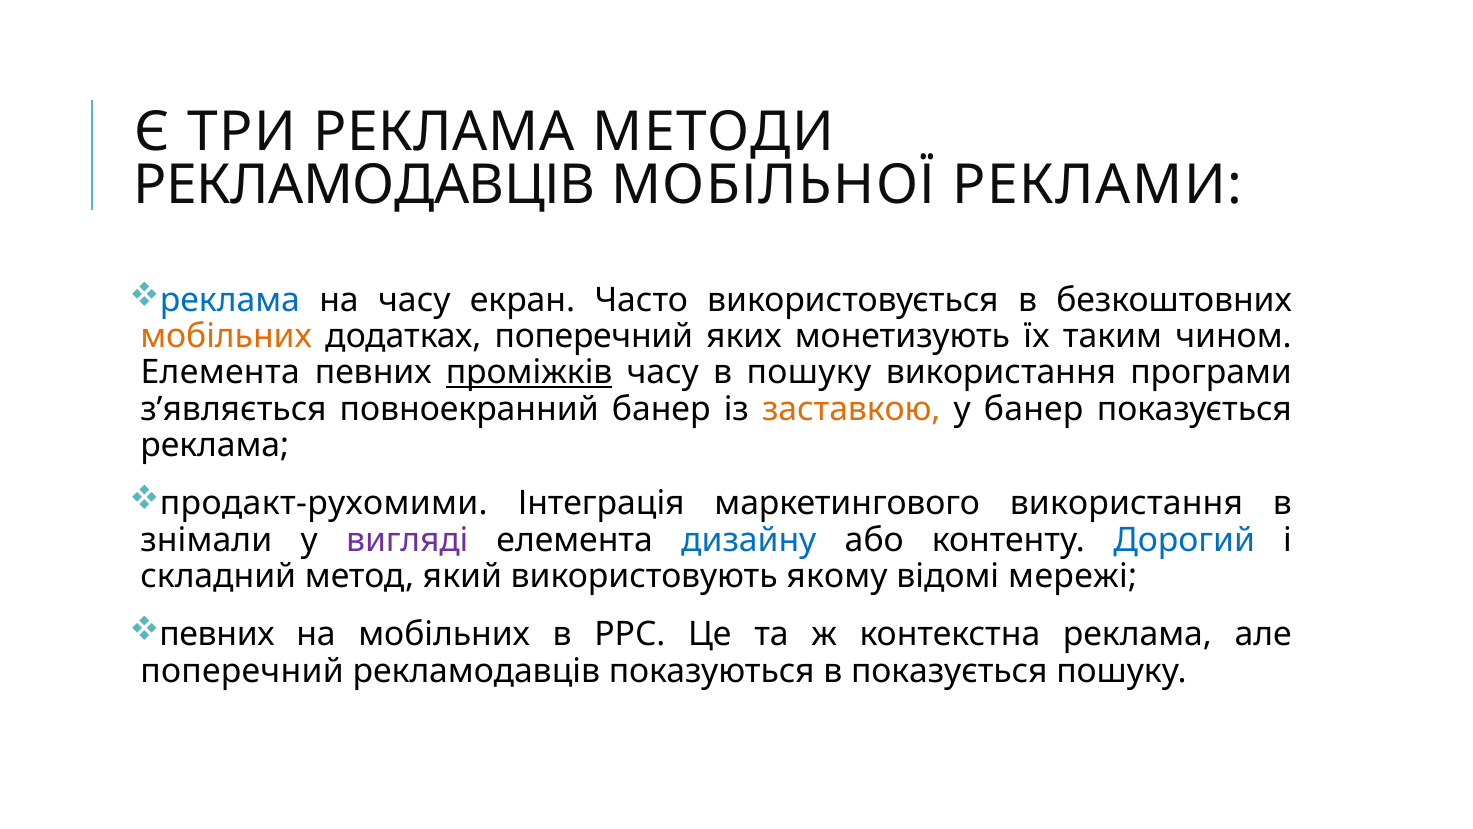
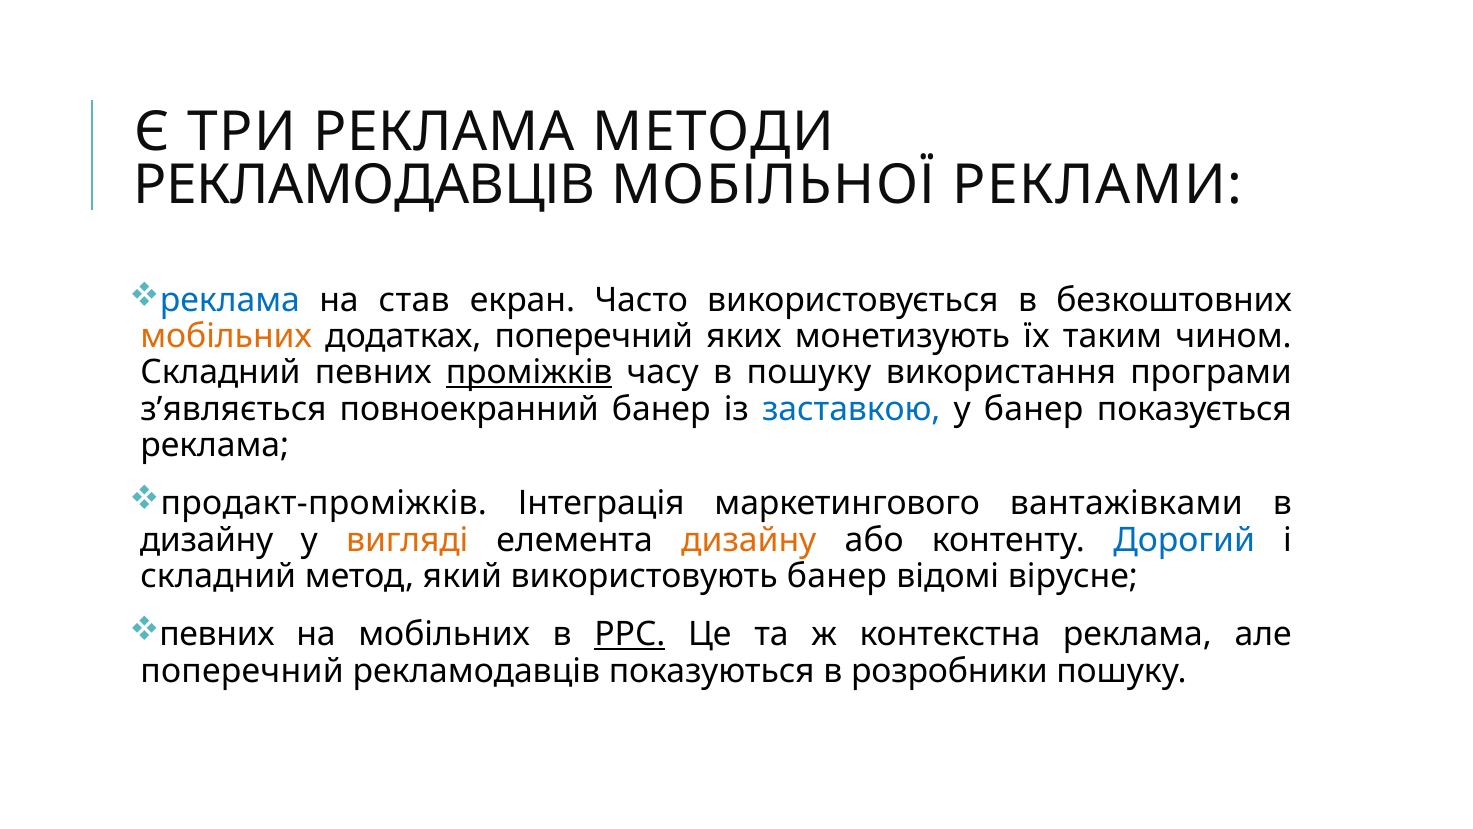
на часу: часу -> став
Елемента at (220, 373): Елемента -> Складний
заставкою colour: orange -> blue
продакт-рухомими: продакт-рухомими -> продакт-проміжків
маркетингового використання: використання -> вантажівками
знімали at (206, 540): знімали -> дизайну
вигляді colour: purple -> orange
дизайну at (749, 540) colour: blue -> orange
використовують якому: якому -> банер
мережі: мережі -> вірусне
PPC underline: none -> present
в показується: показується -> розробники
